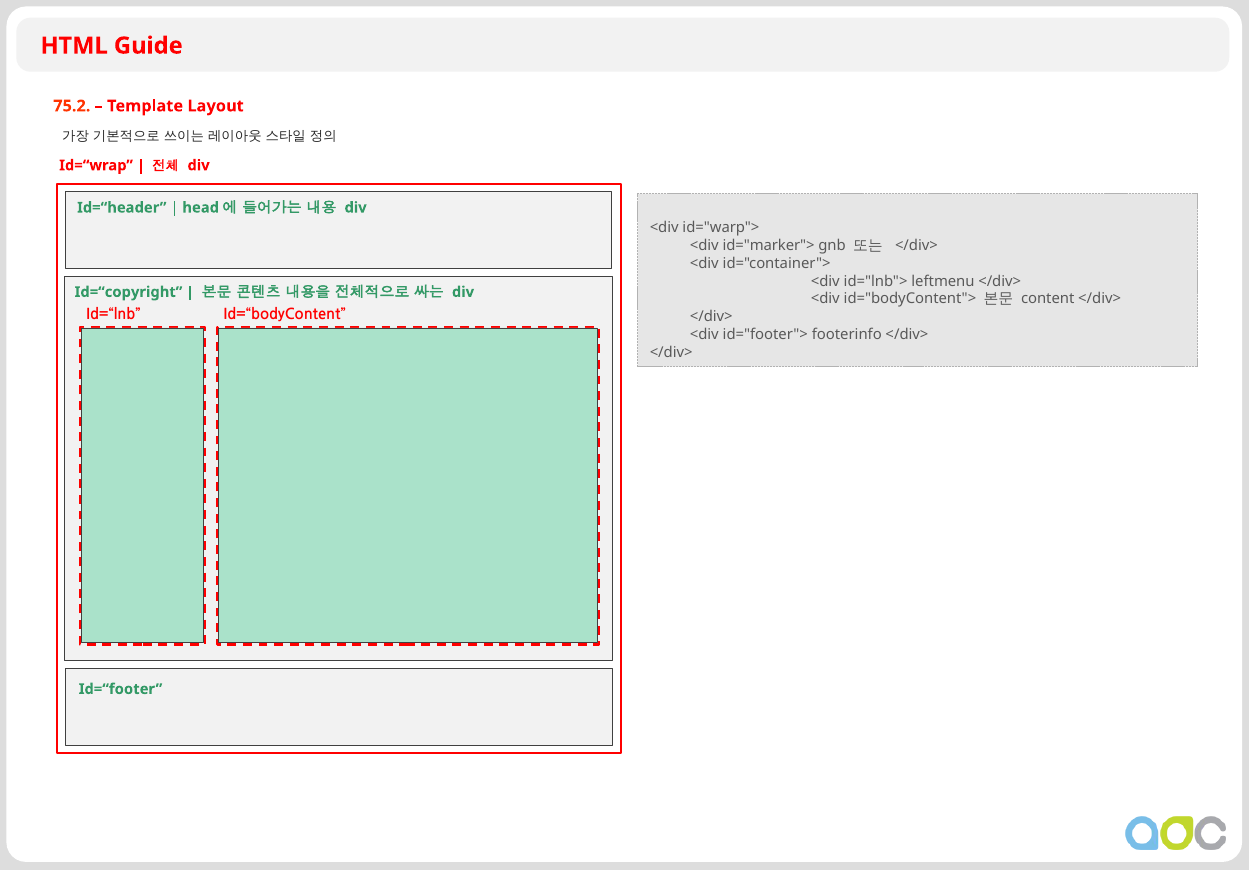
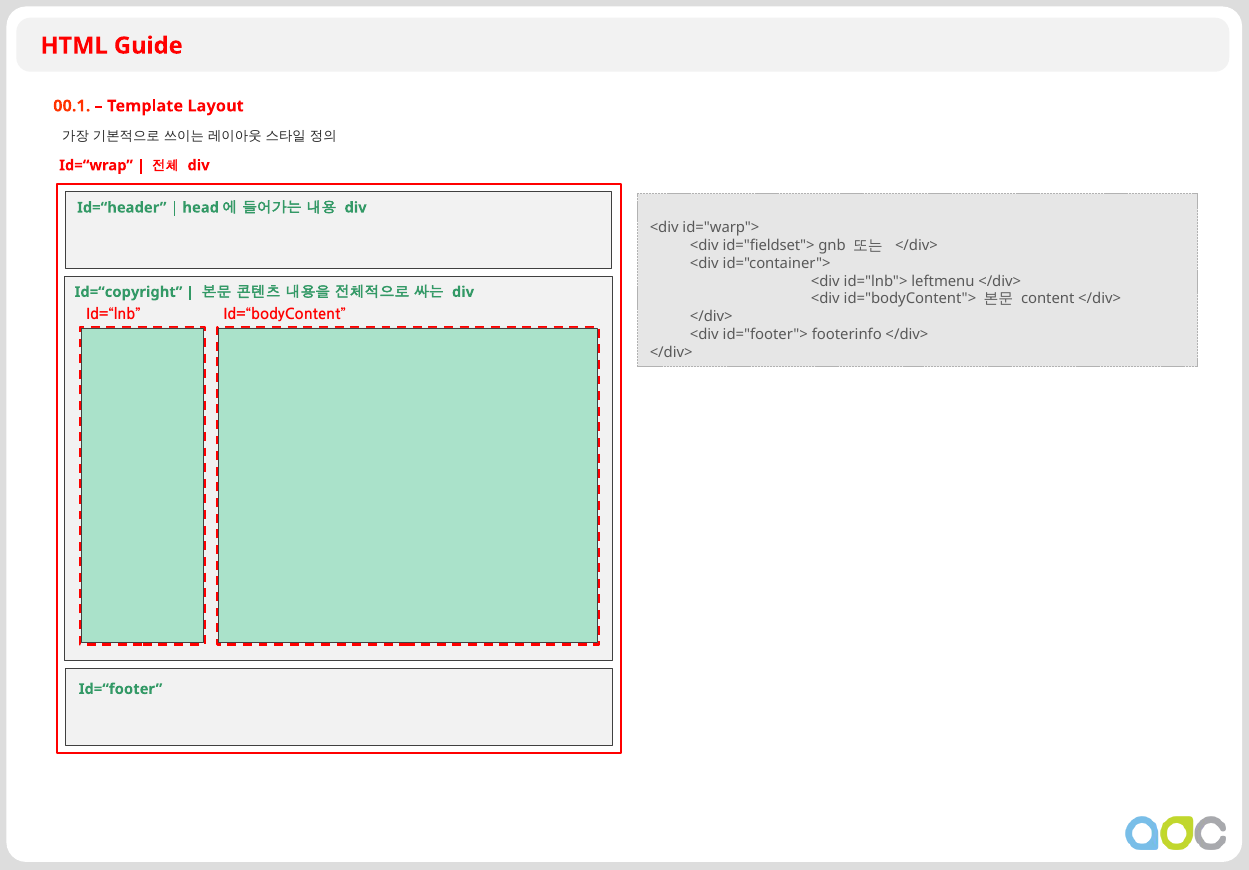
75.2: 75.2 -> 00.1
id="marker">: id="marker"> -> id="fieldset">
